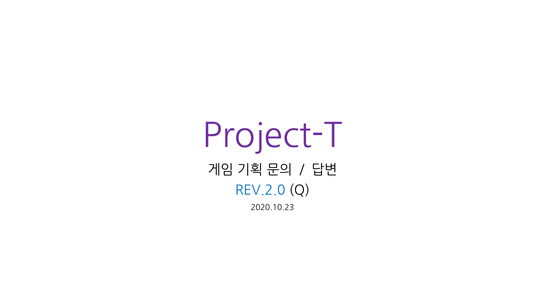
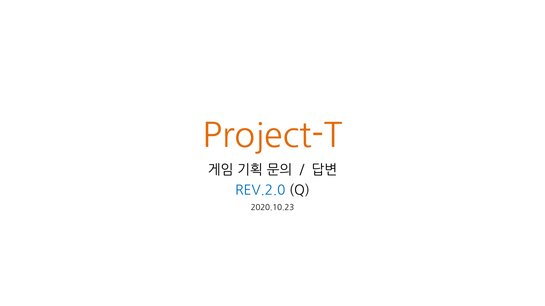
Project-T colour: purple -> orange
